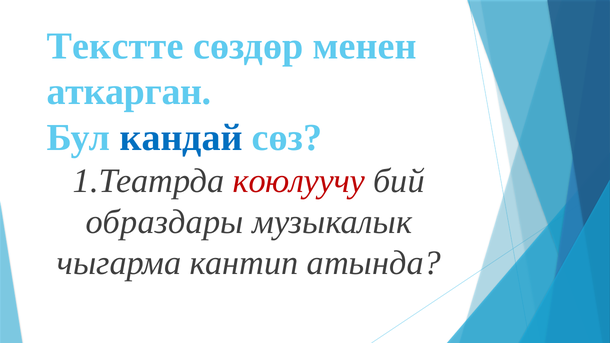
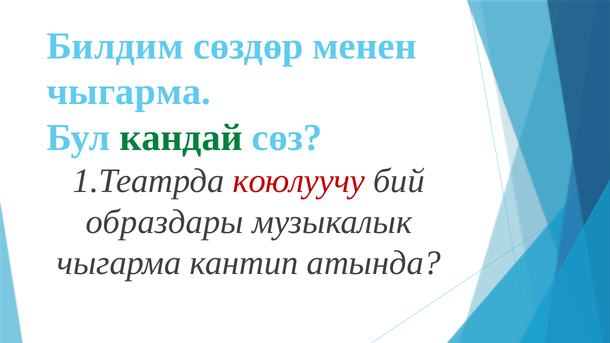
Текстте: Текстте -> Билдим
аткарган at (129, 92): аткарган -> чыгарма
кандай colour: blue -> green
